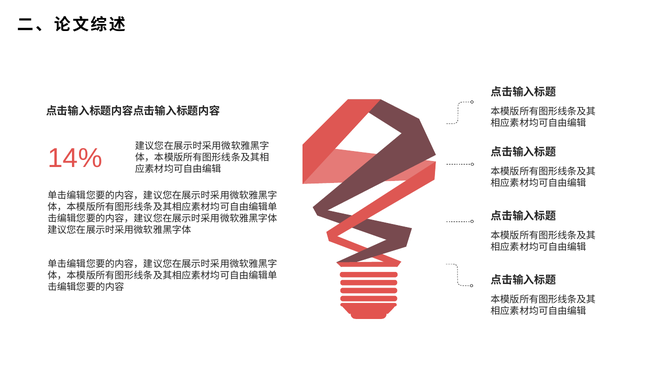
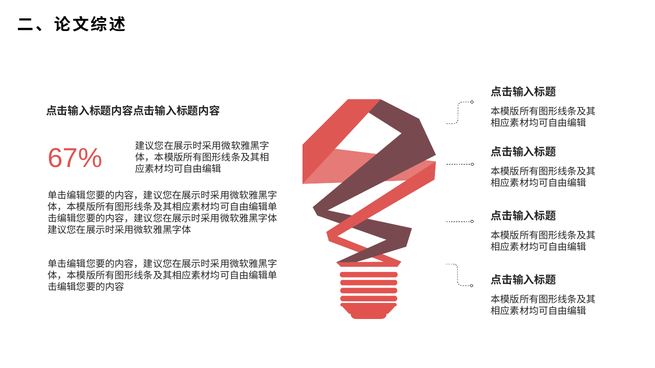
14%: 14% -> 67%
